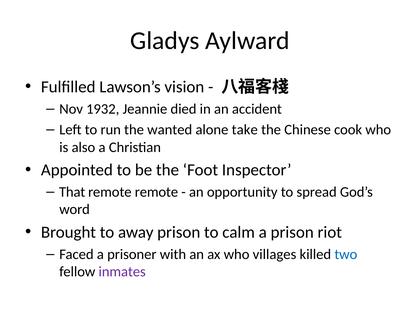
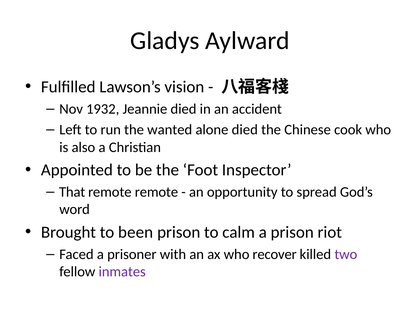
alone take: take -> died
away: away -> been
villages: villages -> recover
two colour: blue -> purple
